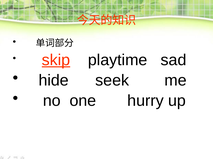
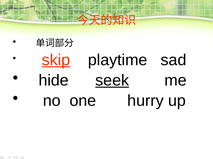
seek underline: none -> present
